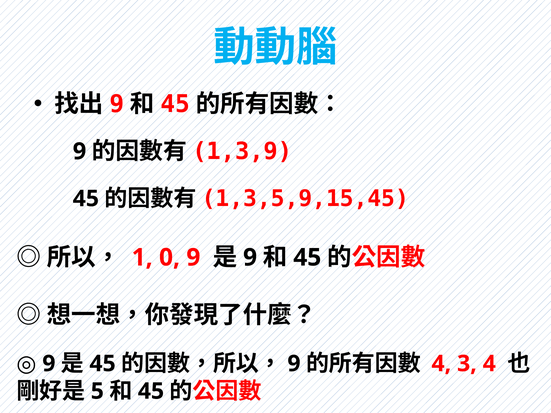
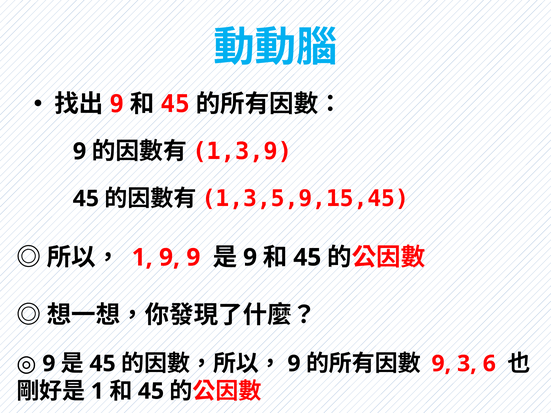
1 0: 0 -> 9
4 at (441, 364): 4 -> 9
3 4: 4 -> 6
5 at (97, 391): 5 -> 1
